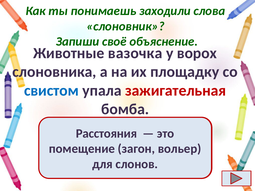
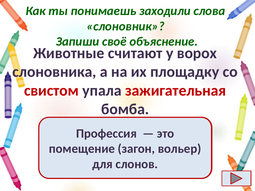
вазочка: вазочка -> считают
свистом colour: blue -> red
Расстояния: Расстояния -> Профессия
